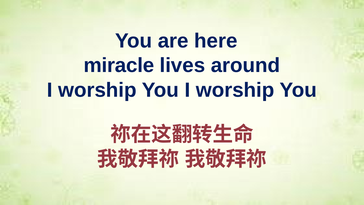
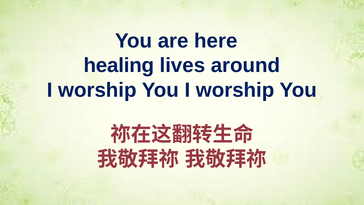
miracle: miracle -> healing
